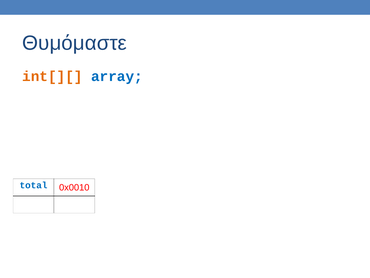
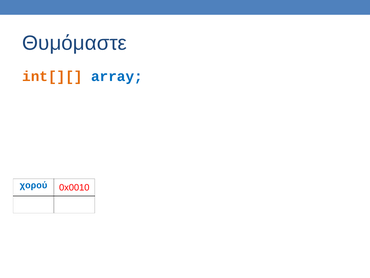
total: total -> χορού
